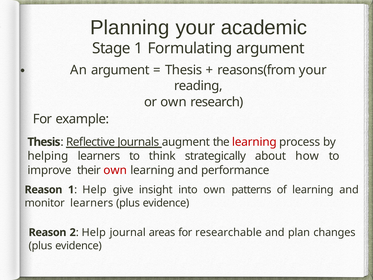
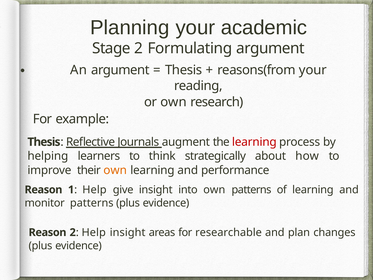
Stage 1: 1 -> 2
own at (115, 170) colour: red -> orange
monitor learners: learners -> patterns
Help journal: journal -> insight
